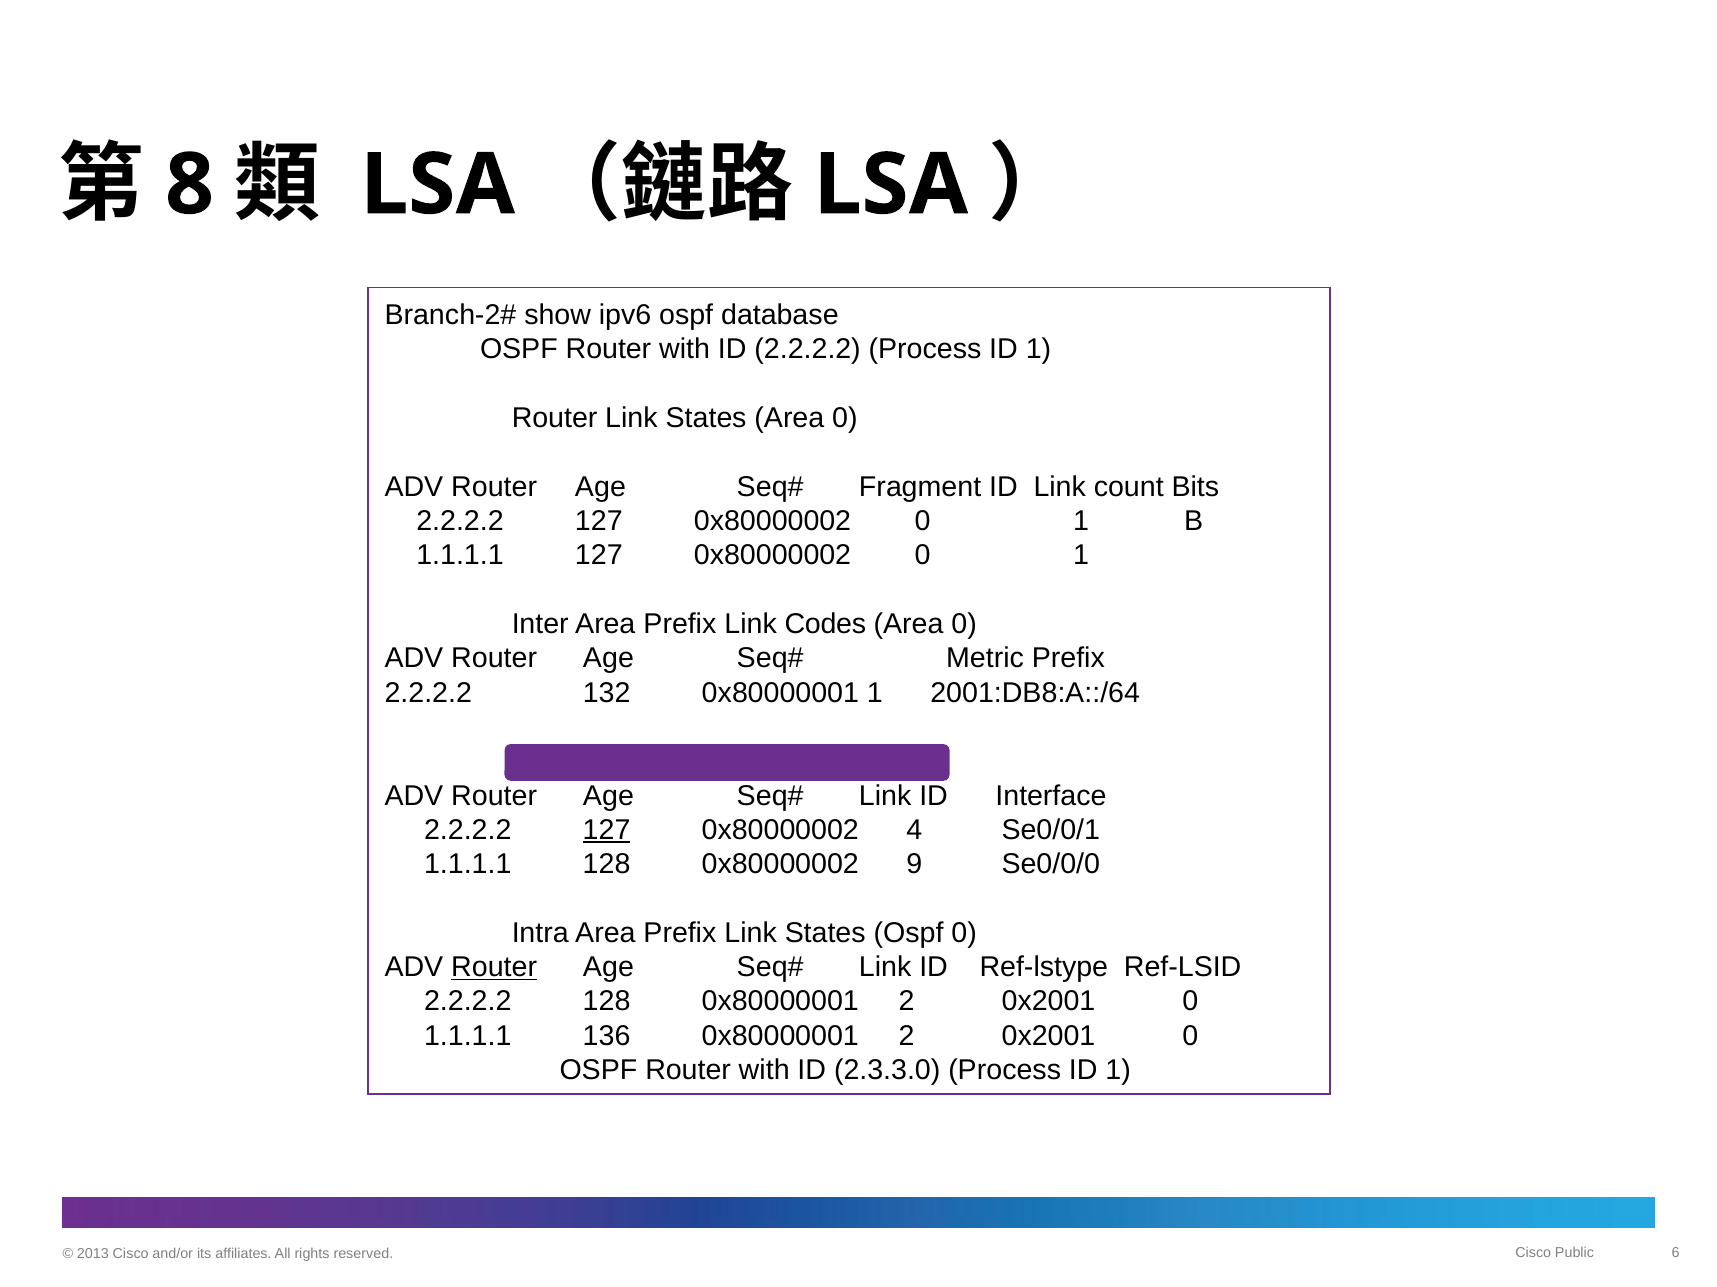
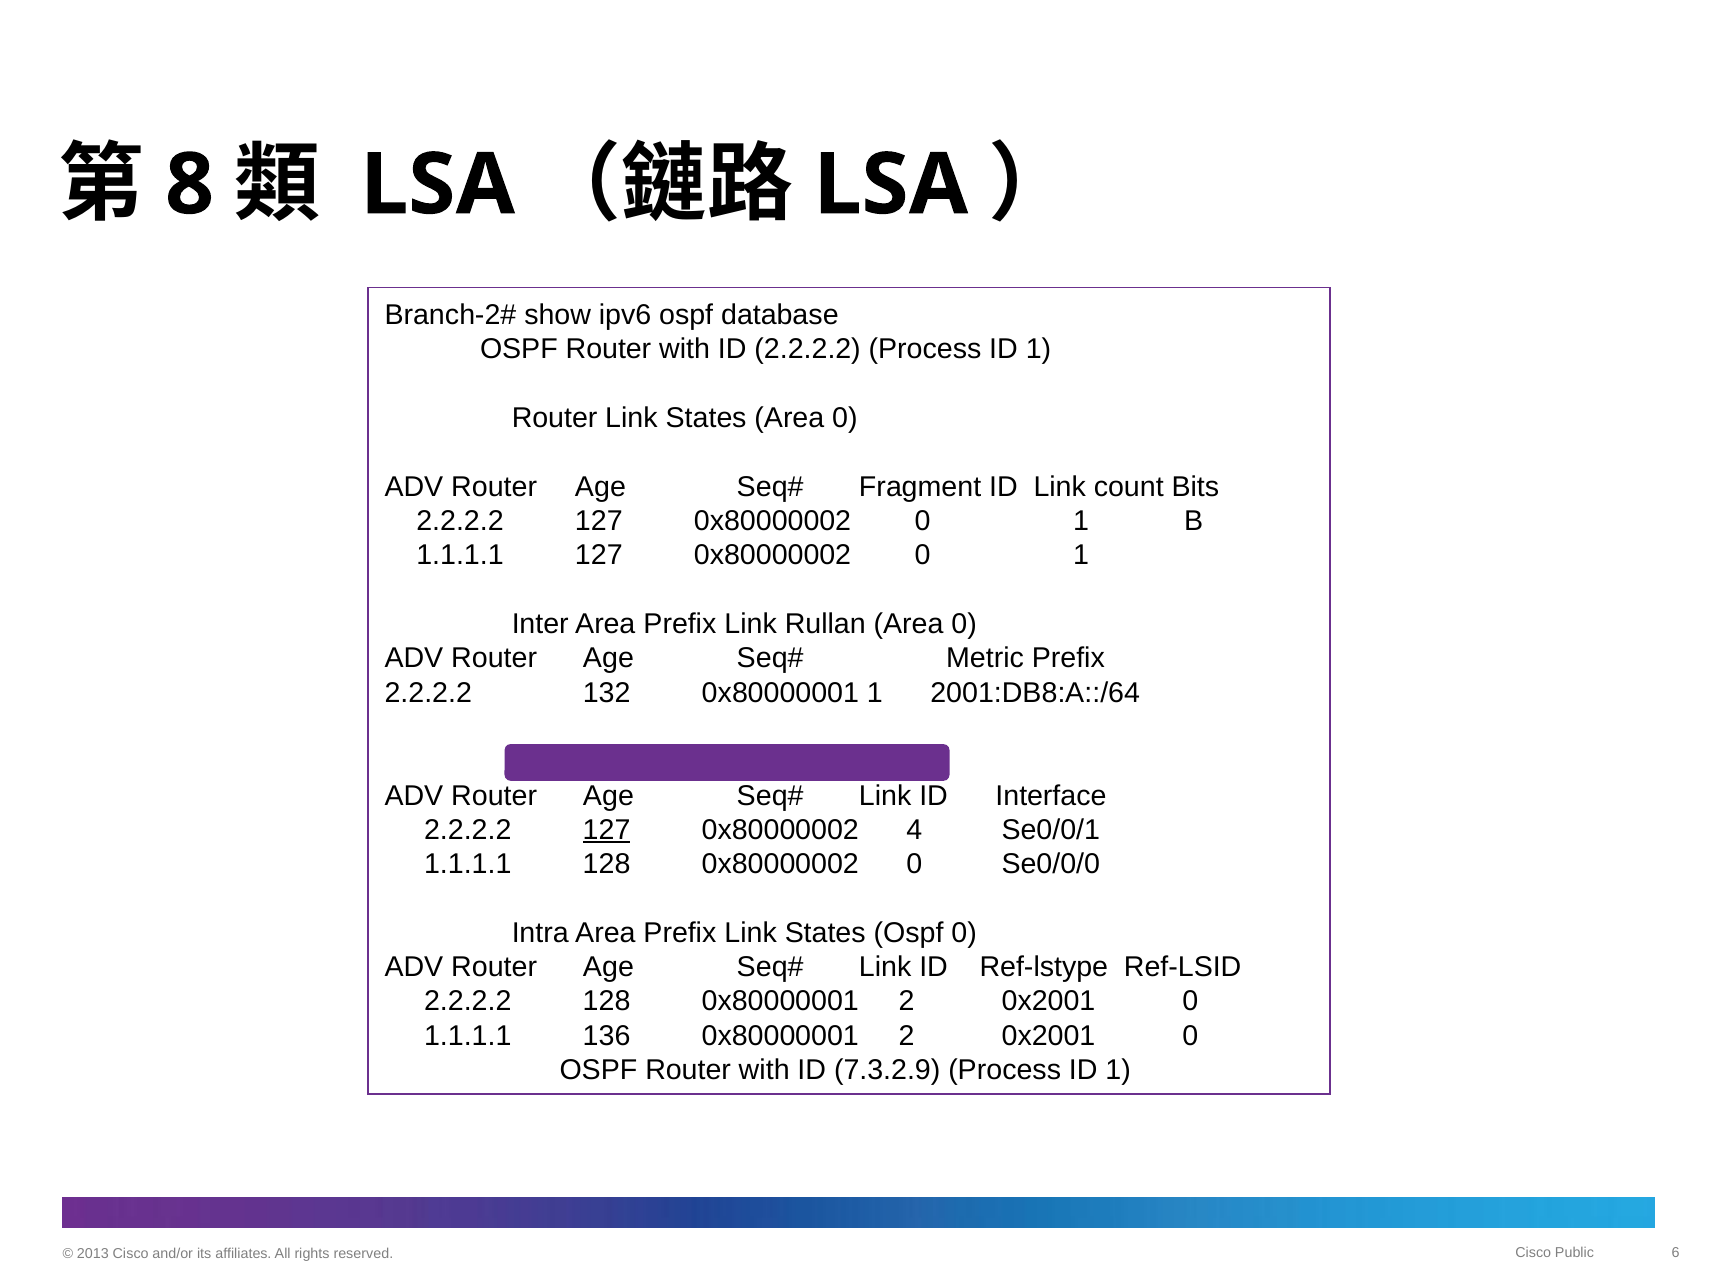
Codes: Codes -> Rullan
128 0x80000002 9: 9 -> 0
Router at (494, 968) underline: present -> none
2.3.3.0: 2.3.3.0 -> 7.3.2.9
